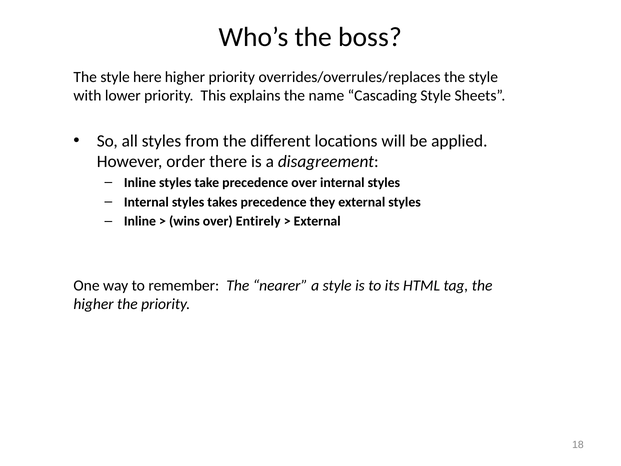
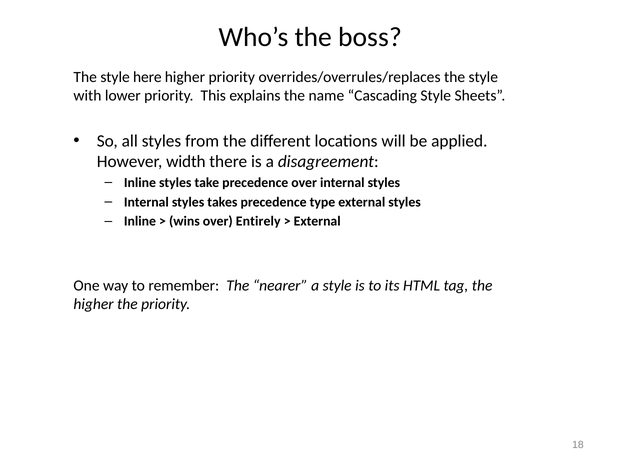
order: order -> width
they: they -> type
